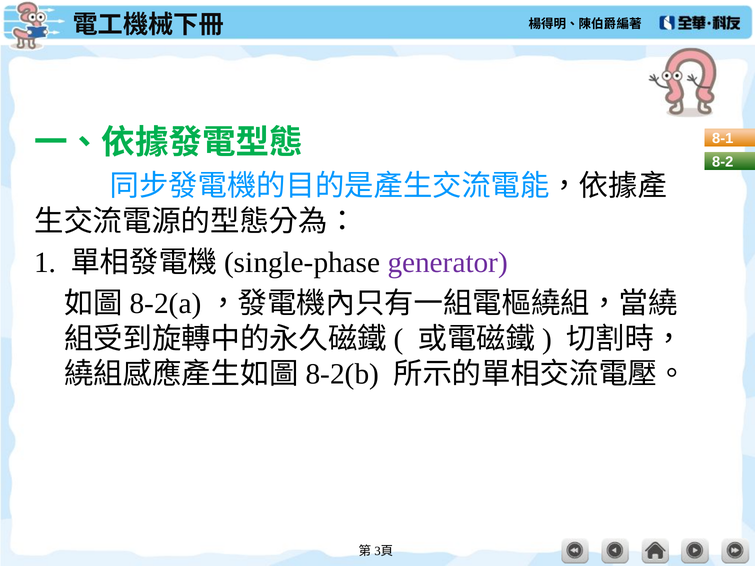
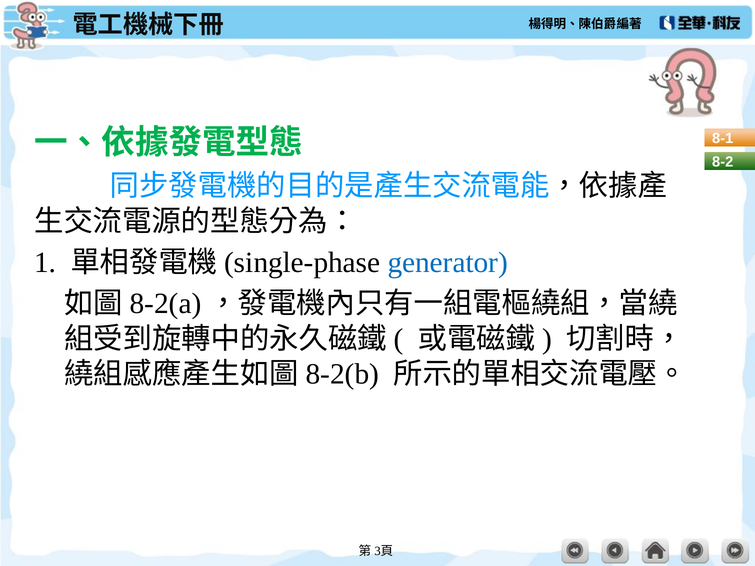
generator colour: purple -> blue
